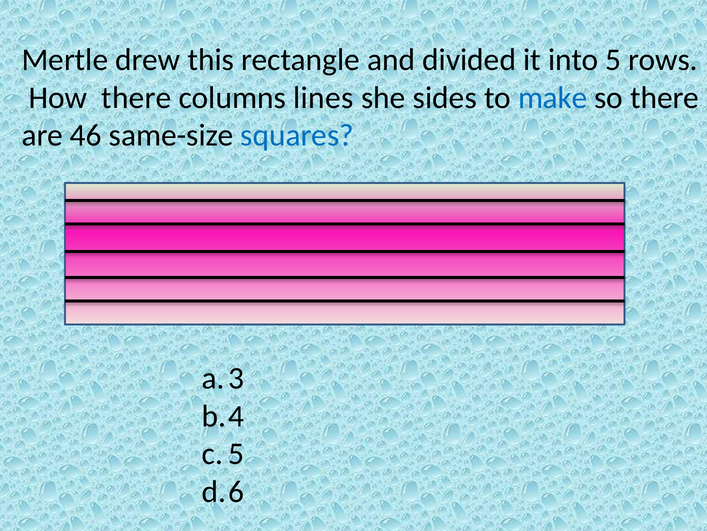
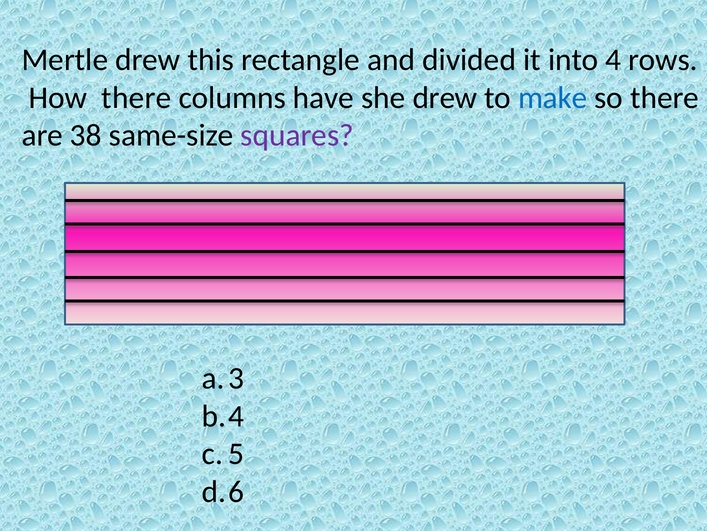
5: 5 -> 4
lines: lines -> have
she sides: sides -> drew
46: 46 -> 38
squares colour: blue -> purple
